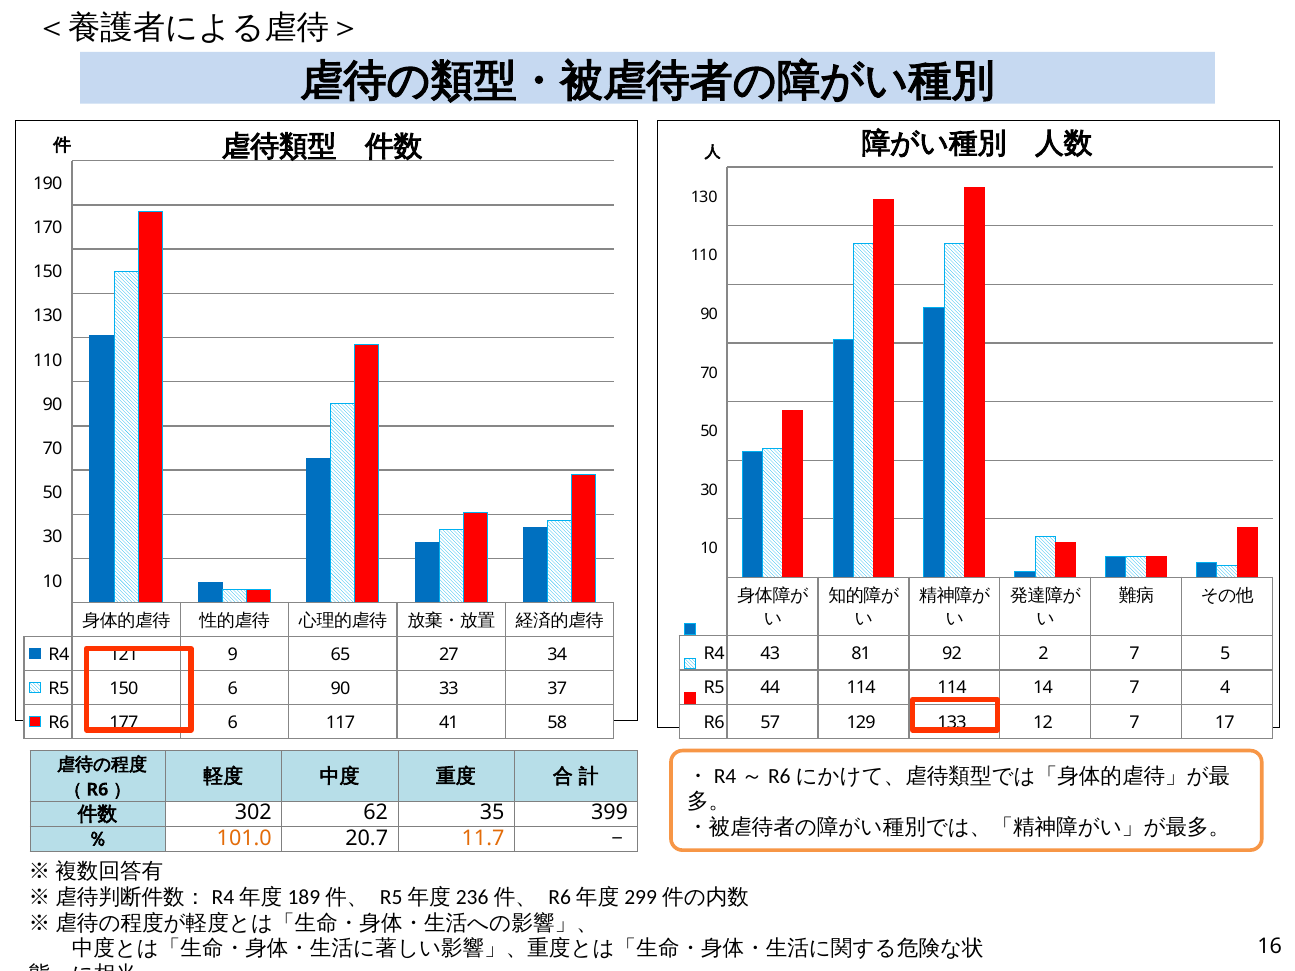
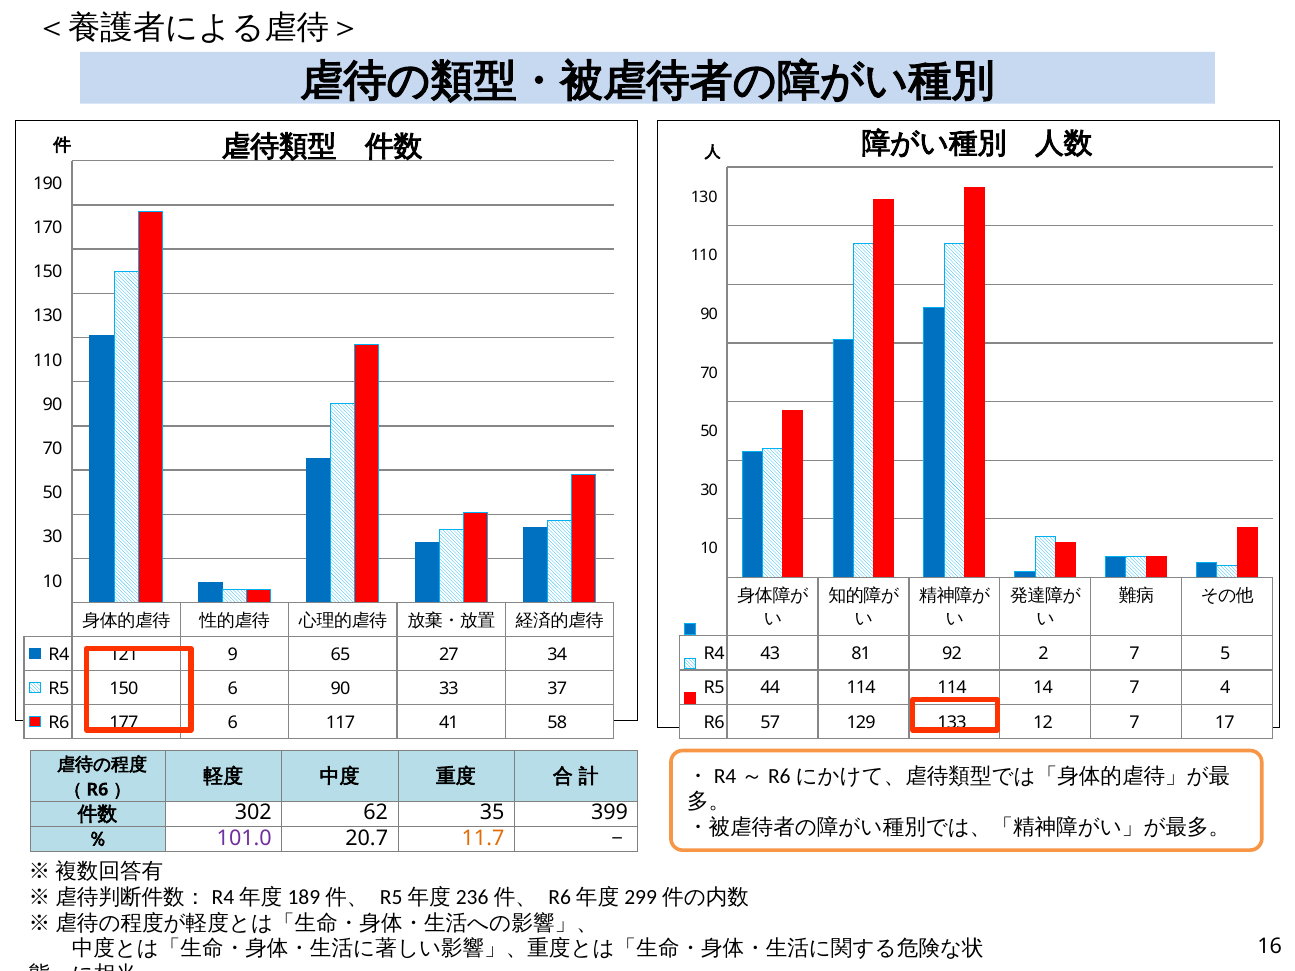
101.0 colour: orange -> purple
